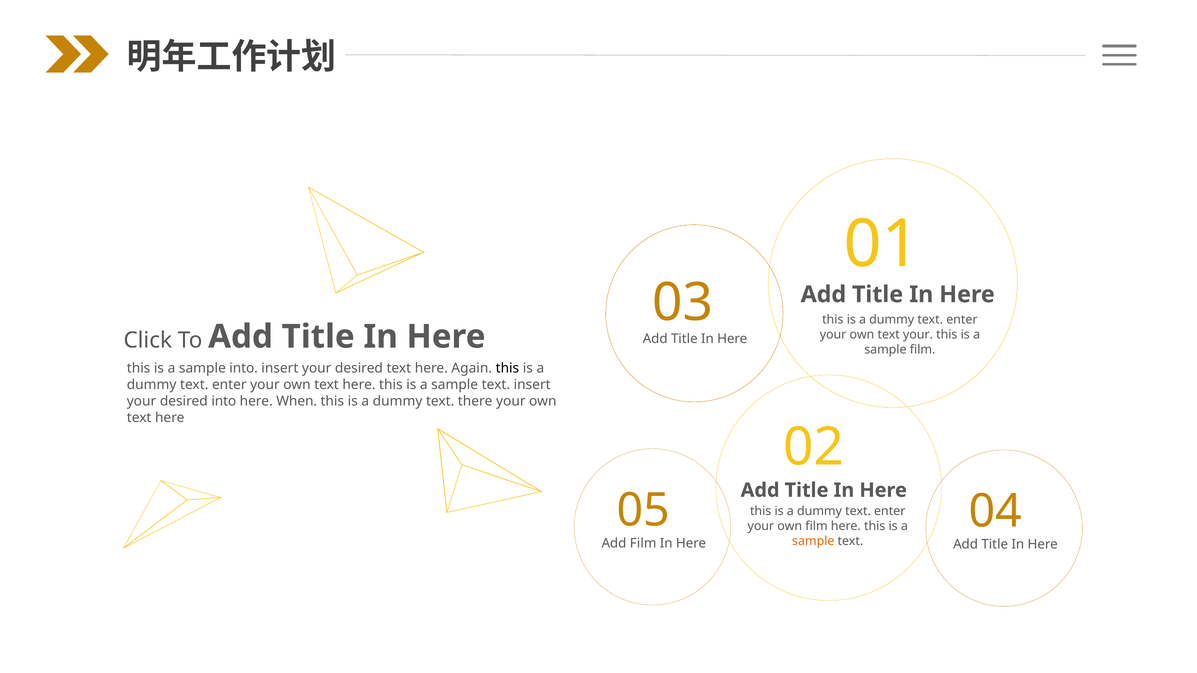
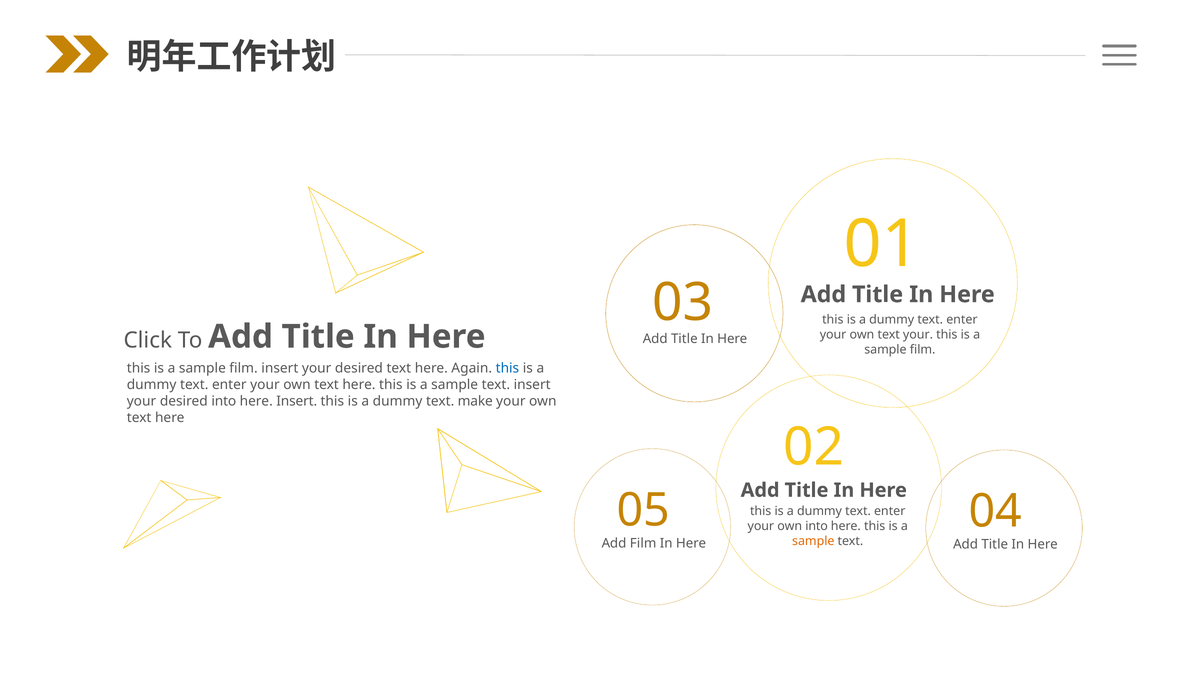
into at (244, 368): into -> film
this at (507, 368) colour: black -> blue
here When: When -> Insert
there: there -> make
own film: film -> into
